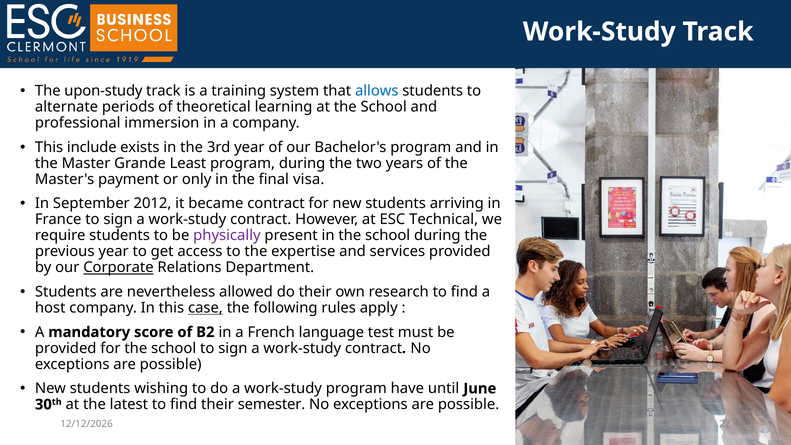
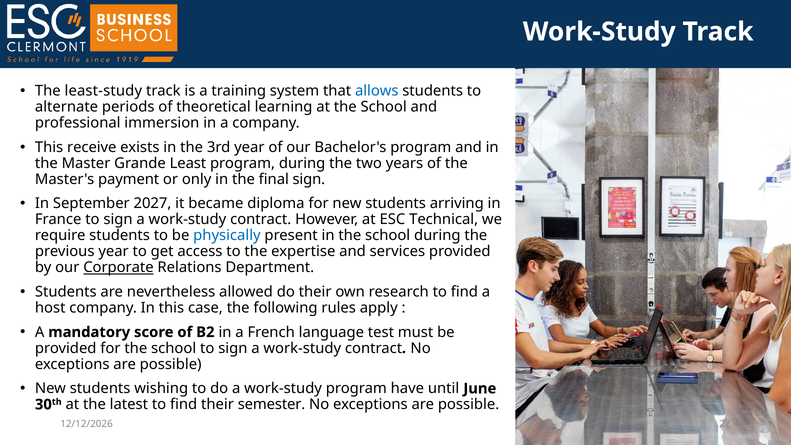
upon-study: upon-study -> least-study
include: include -> receive
final visa: visa -> sign
2012: 2012 -> 2027
became contract: contract -> diploma
physically colour: purple -> blue
case underline: present -> none
